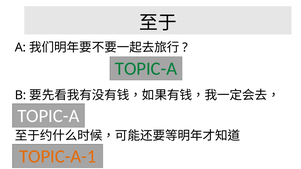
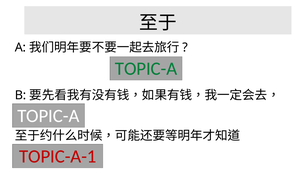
TOPIC-A-1 colour: orange -> red
